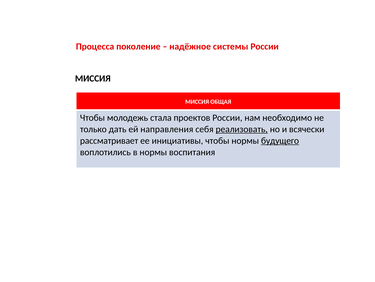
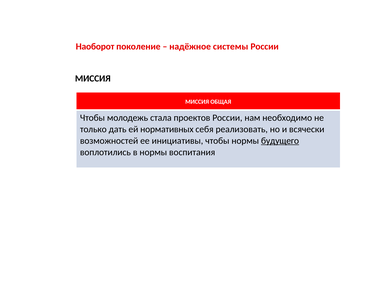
Процесса: Процесса -> Наоборот
направления: направления -> нормативных
реализовать underline: present -> none
рассматривает: рассматривает -> возможностей
